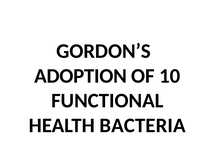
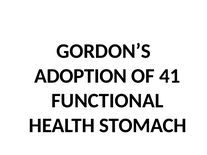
10: 10 -> 41
BACTERIA: BACTERIA -> STOMACH
